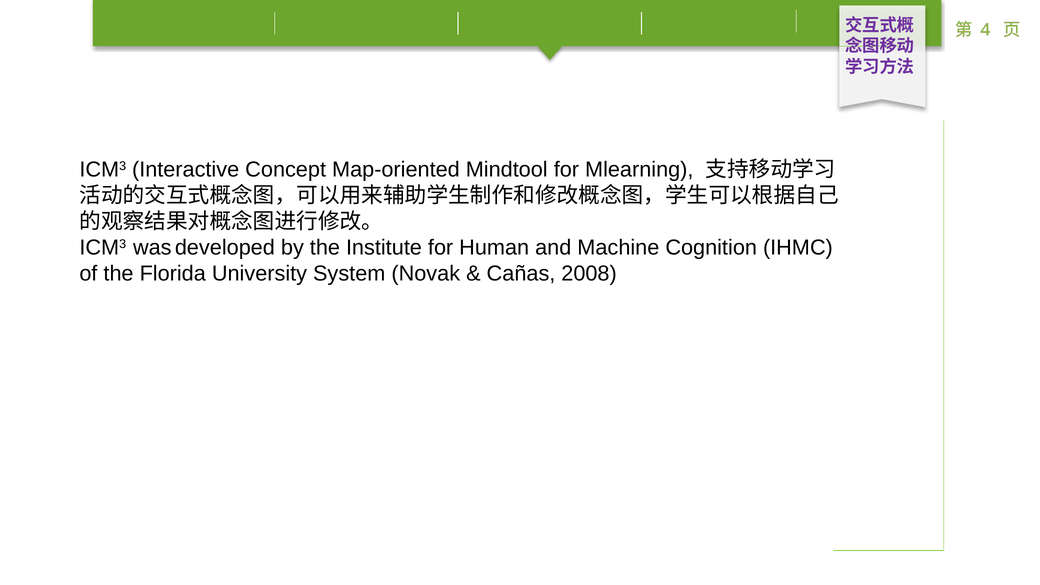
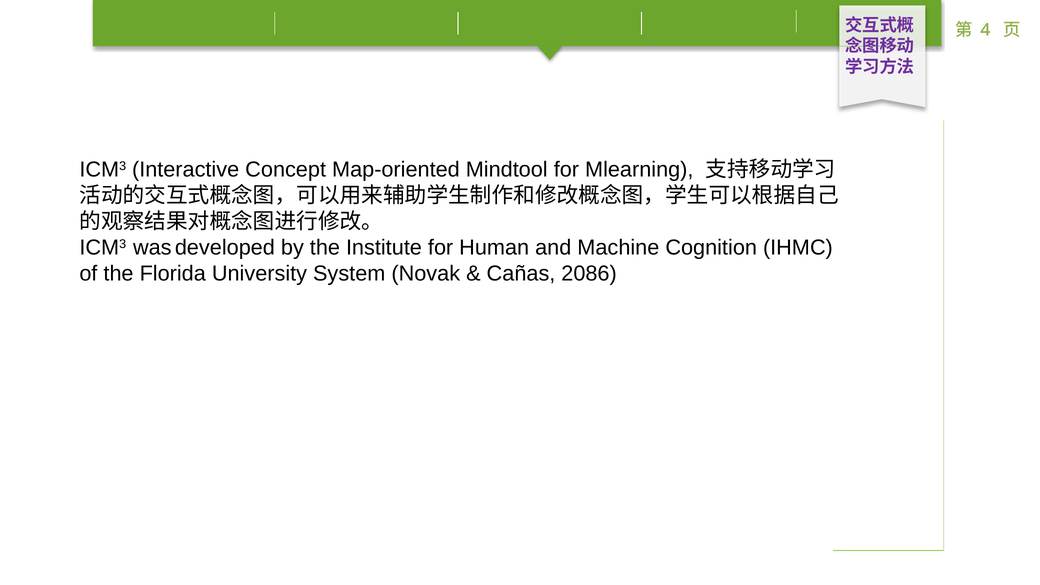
2008: 2008 -> 2086
